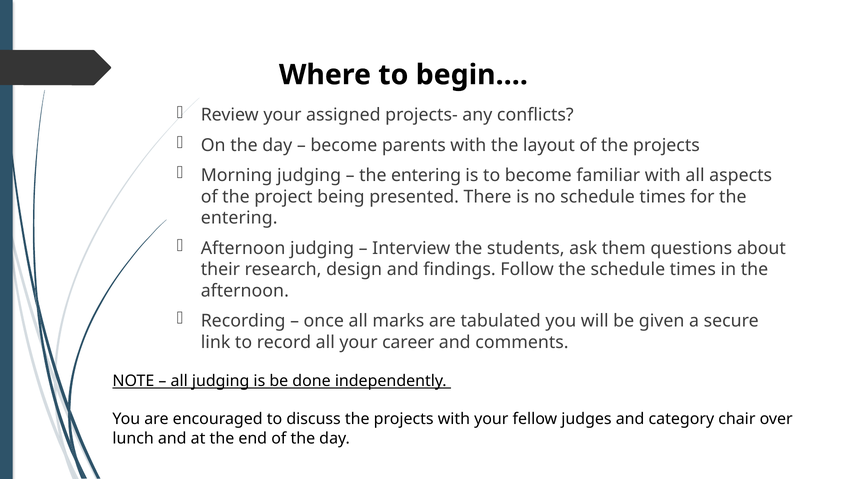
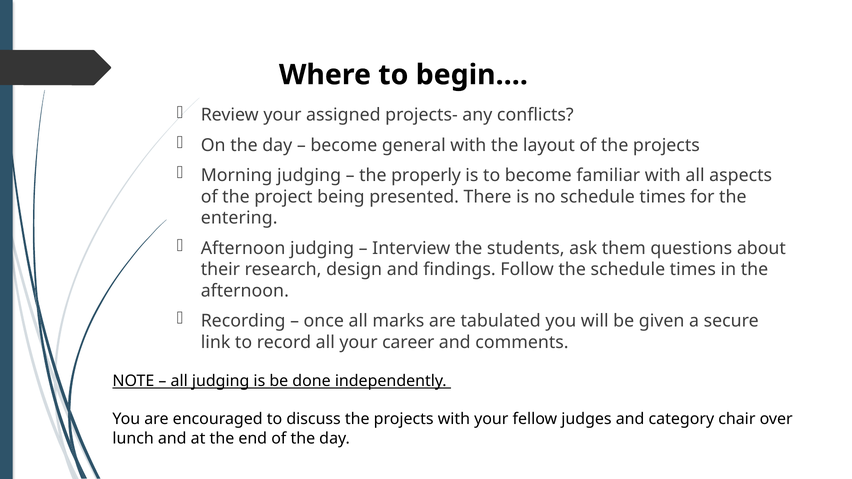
parents: parents -> general
entering at (426, 175): entering -> properly
